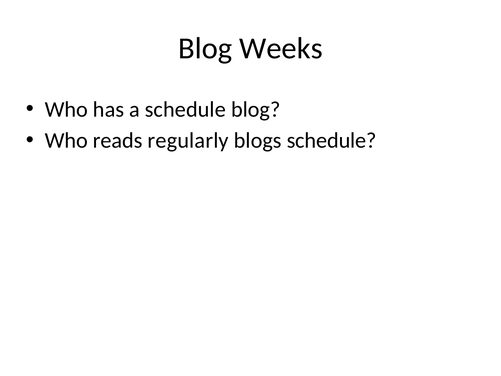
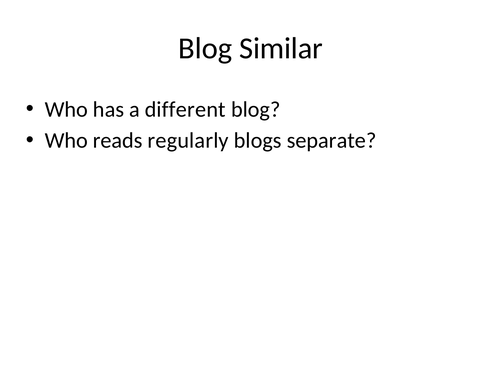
Weeks: Weeks -> Similar
a schedule: schedule -> different
blogs schedule: schedule -> separate
